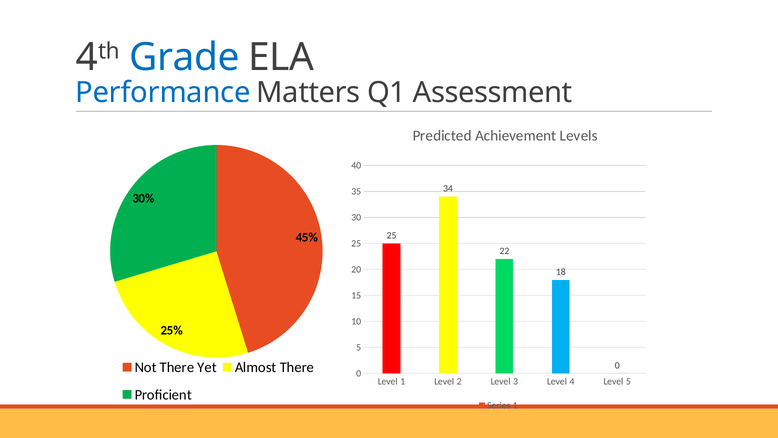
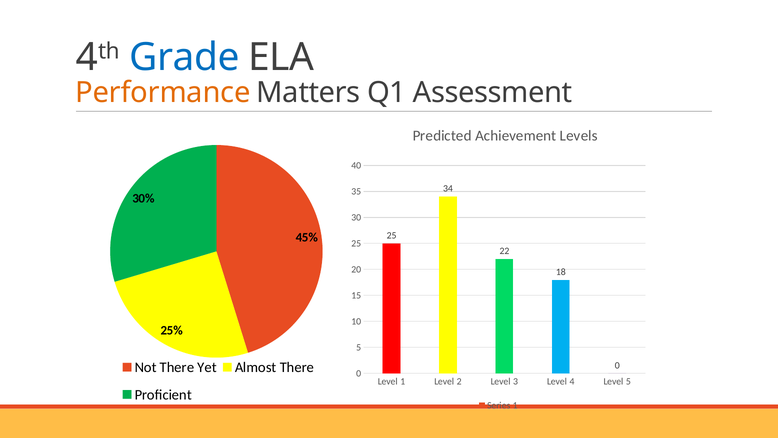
Performance colour: blue -> orange
